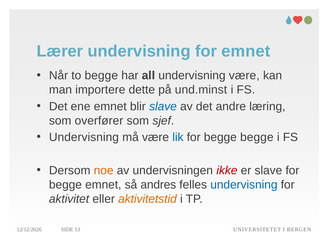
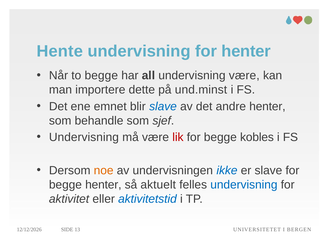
Lærer: Lærer -> Hente
for emnet: emnet -> henter
andre læring: læring -> henter
overfører: overfører -> behandle
lik colour: blue -> red
begge begge: begge -> kobles
ikke colour: red -> blue
begge emnet: emnet -> henter
andres: andres -> aktuelt
aktivitetstid colour: orange -> blue
